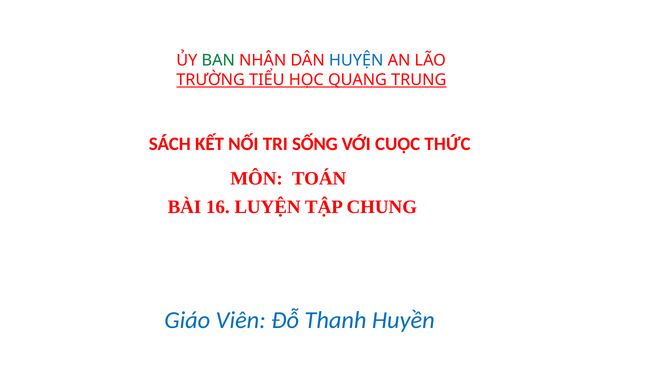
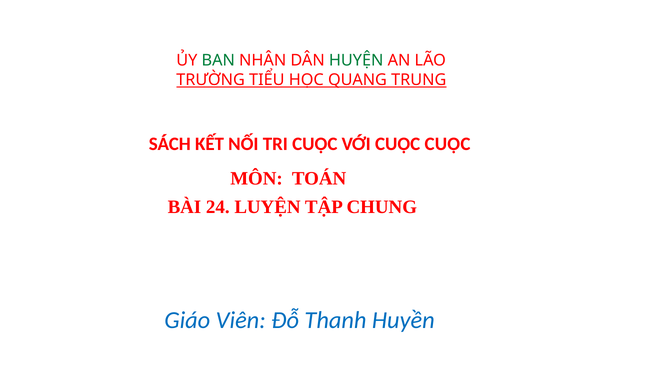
HUYỆN colour: blue -> green
TRI SỐNG: SỐNG -> CUỘC
CUỘC THỨC: THỨC -> CUỘC
16: 16 -> 24
